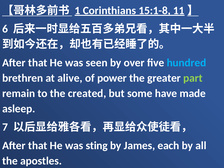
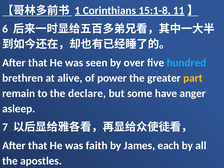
part colour: light green -> yellow
created: created -> declare
made: made -> anger
sting: sting -> faith
